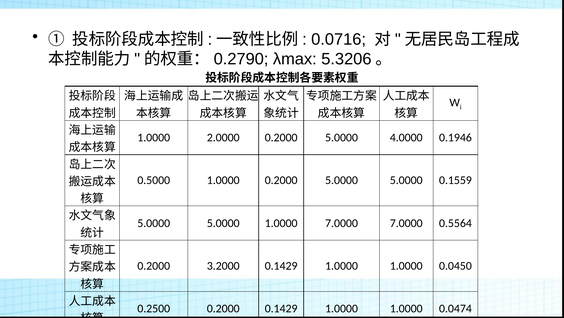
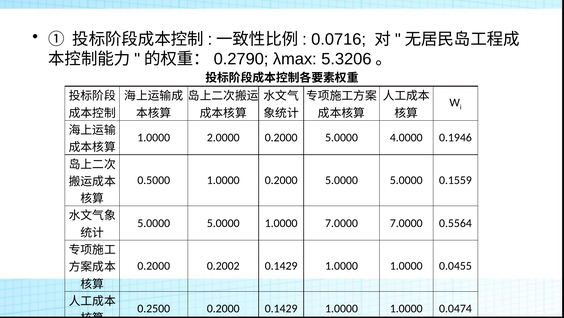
3.2000: 3.2000 -> 0.2002
0.0450: 0.0450 -> 0.0455
